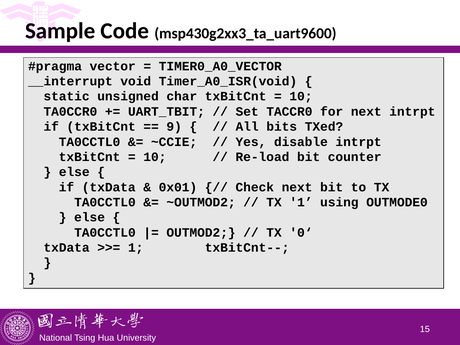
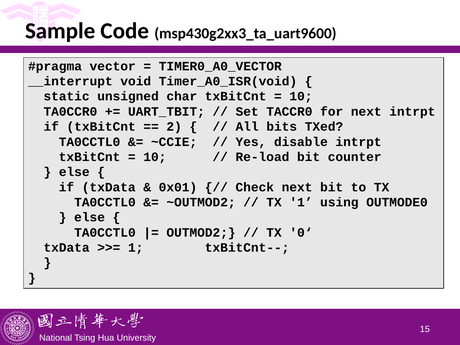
9: 9 -> 2
